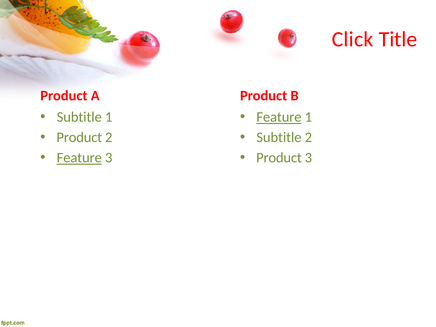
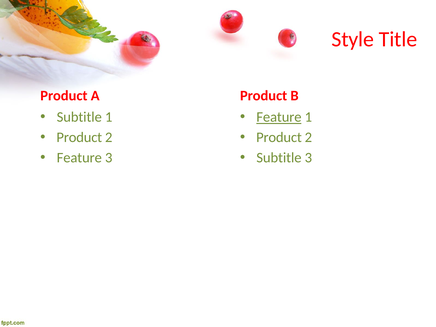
Click: Click -> Style
Subtitle at (279, 138): Subtitle -> Product
Feature at (79, 158) underline: present -> none
Product at (279, 158): Product -> Subtitle
